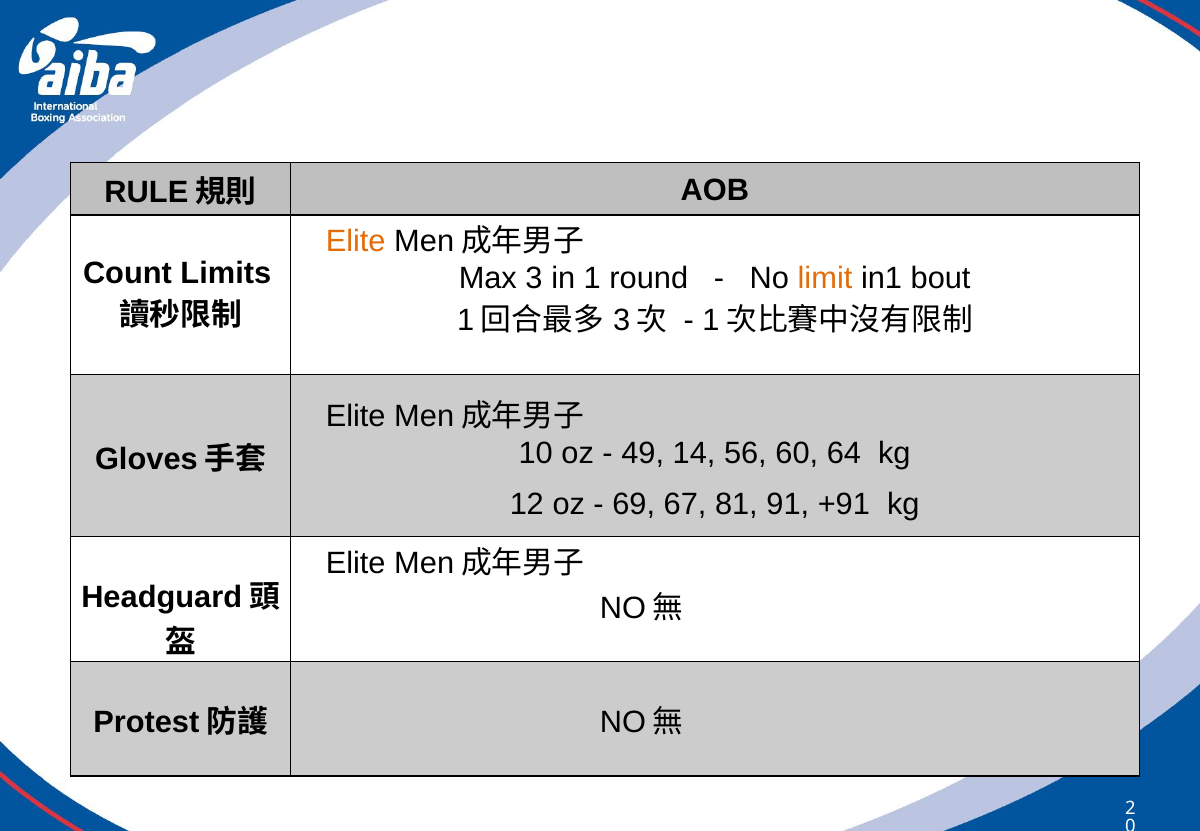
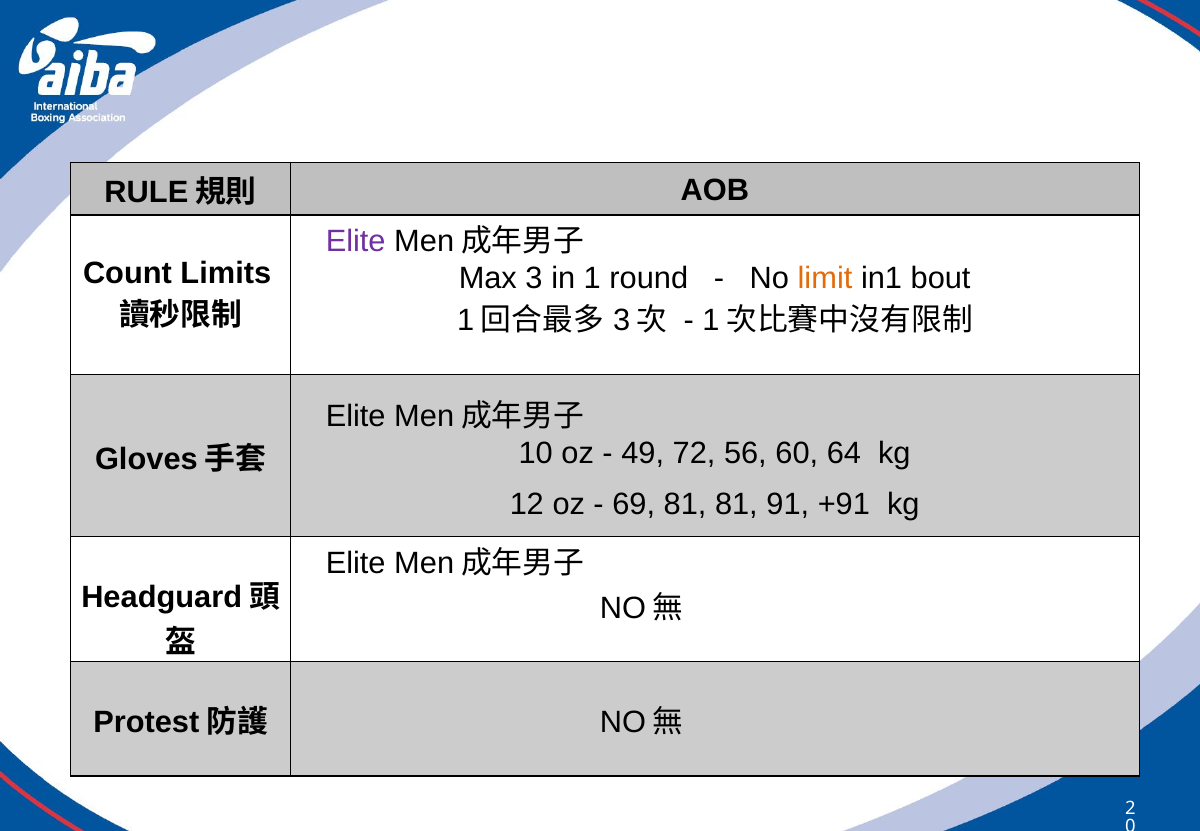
Elite at (356, 242) colour: orange -> purple
14: 14 -> 72
69 67: 67 -> 81
